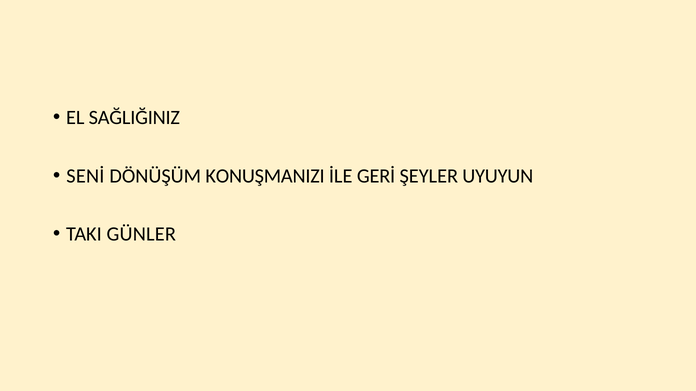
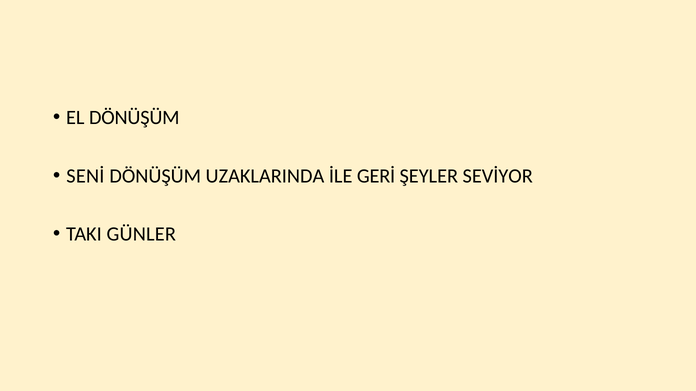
EL SAĞLIĞINIZ: SAĞLIĞINIZ -> DÖNÜŞÜM
KONUŞMANIZI: KONUŞMANIZI -> UZAKLARINDA
UYUYUN: UYUYUN -> SEVİYOR
